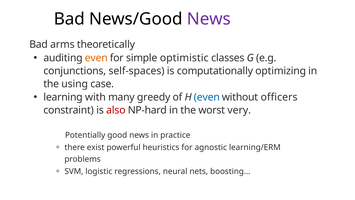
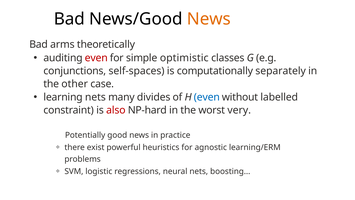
News at (209, 19) colour: purple -> orange
even at (96, 58) colour: orange -> red
optimizing: optimizing -> separately
using: using -> other
learning with: with -> nets
greedy: greedy -> divides
officers: officers -> labelled
